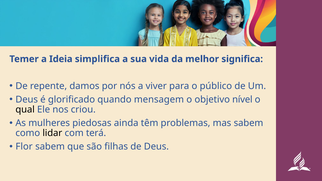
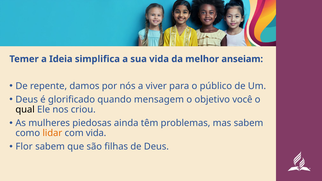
significa: significa -> anseiam
nível: nível -> você
lidar colour: black -> orange
com terá: terá -> vida
